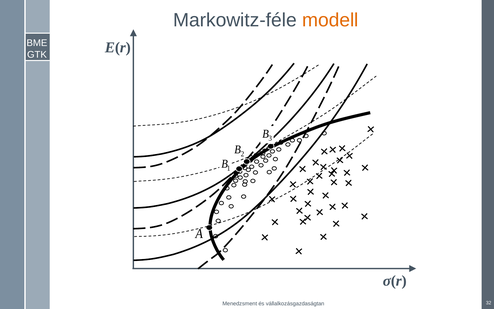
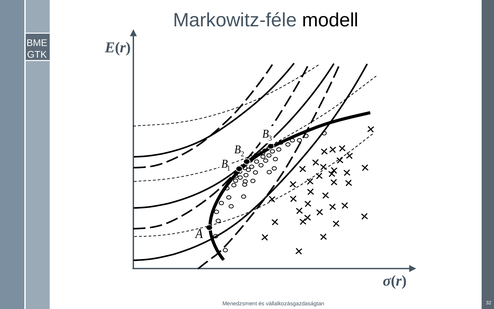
modell colour: orange -> black
